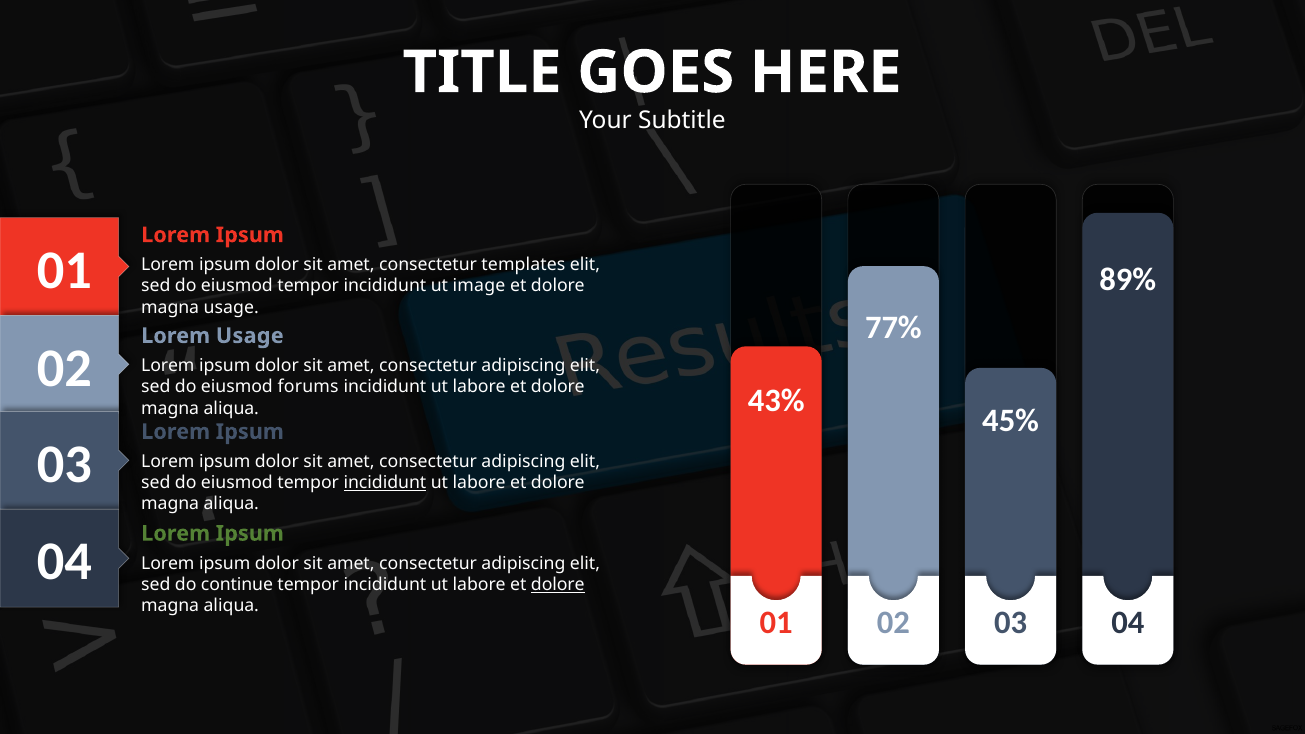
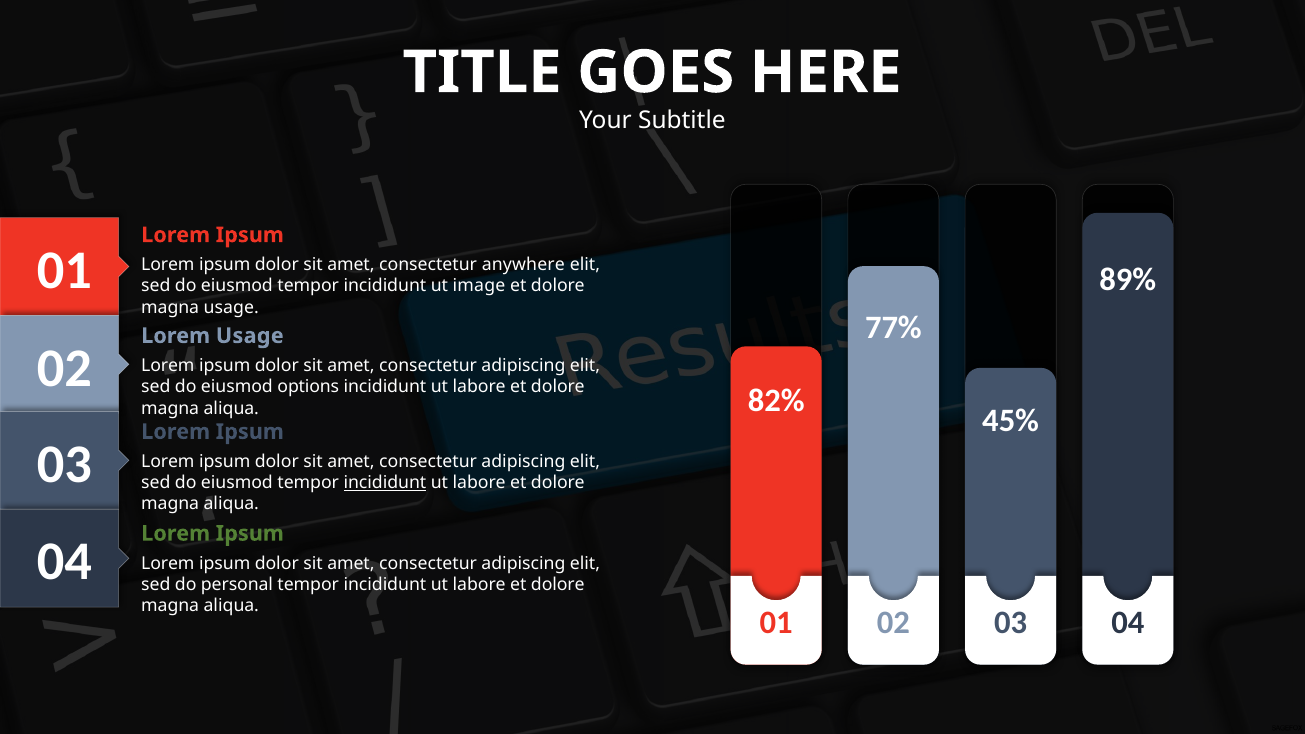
templates: templates -> anywhere
forums: forums -> options
43%: 43% -> 82%
continue: continue -> personal
dolore at (558, 585) underline: present -> none
